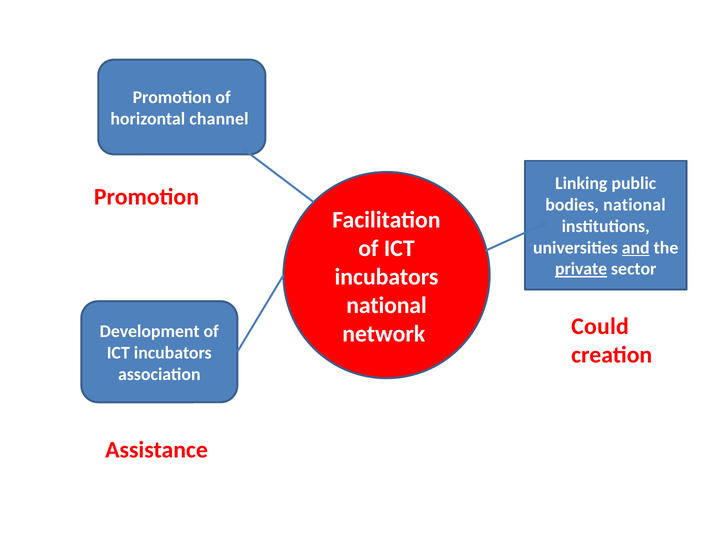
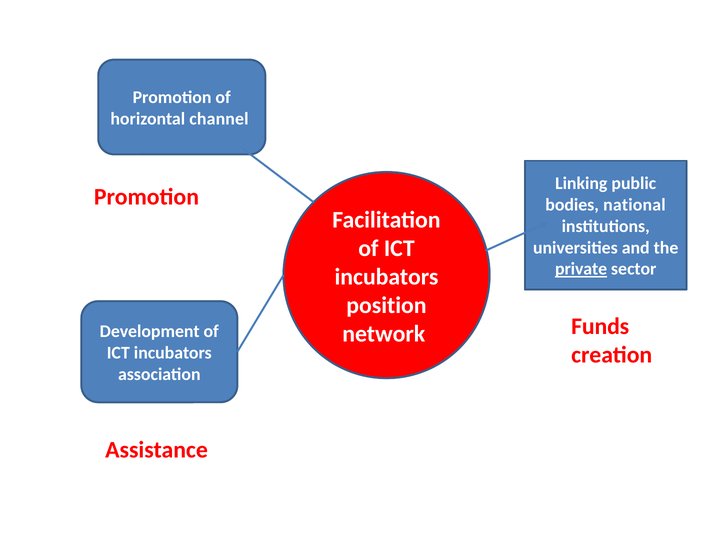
and underline: present -> none
national at (387, 305): national -> position
Could: Could -> Funds
